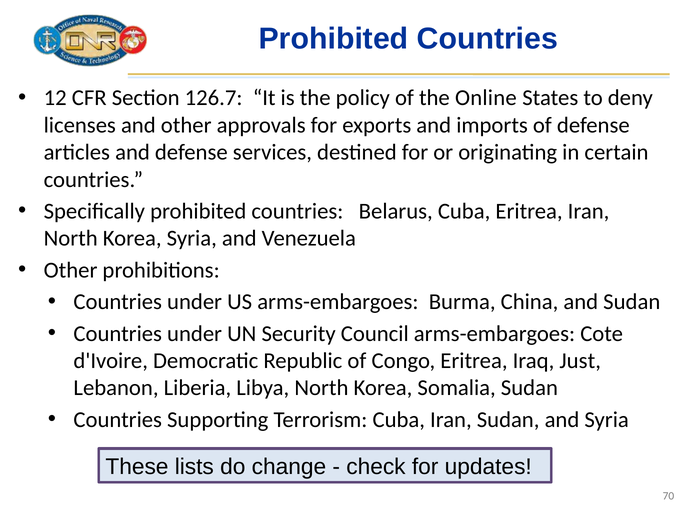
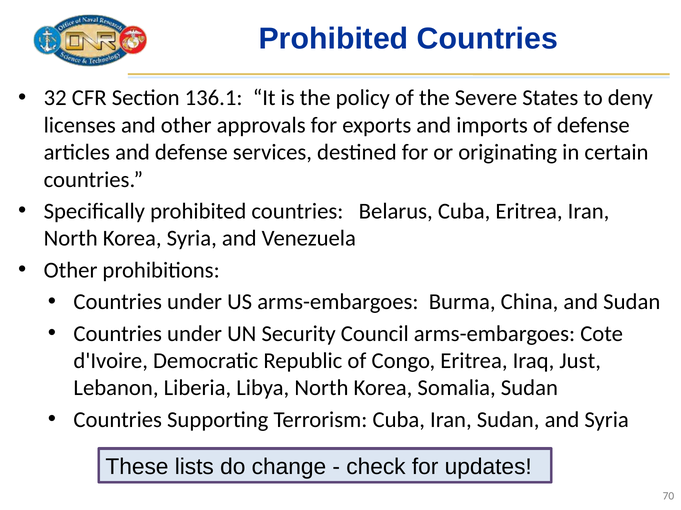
12: 12 -> 32
126.7: 126.7 -> 136.1
Online: Online -> Severe
